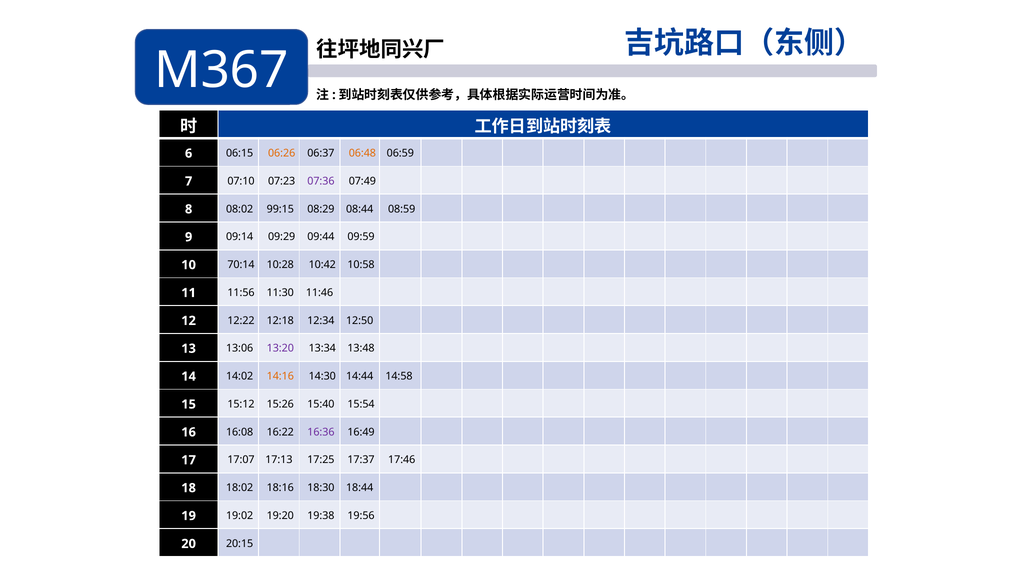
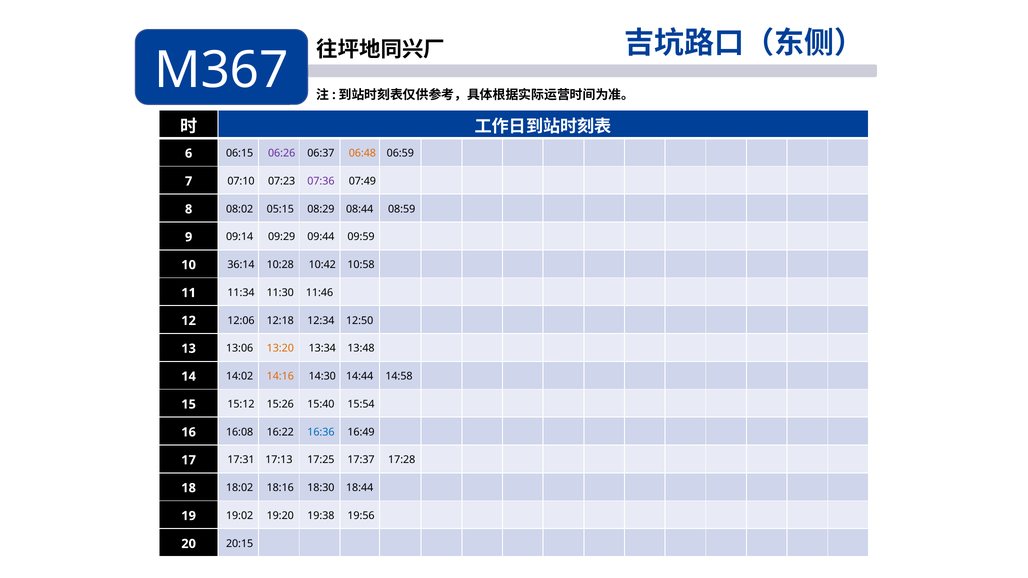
06:26 colour: orange -> purple
99:15: 99:15 -> 05:15
70:14: 70:14 -> 36:14
11:56: 11:56 -> 11:34
12:22: 12:22 -> 12:06
13:20 colour: purple -> orange
16:36 colour: purple -> blue
17:07: 17:07 -> 17:31
17:46: 17:46 -> 17:28
